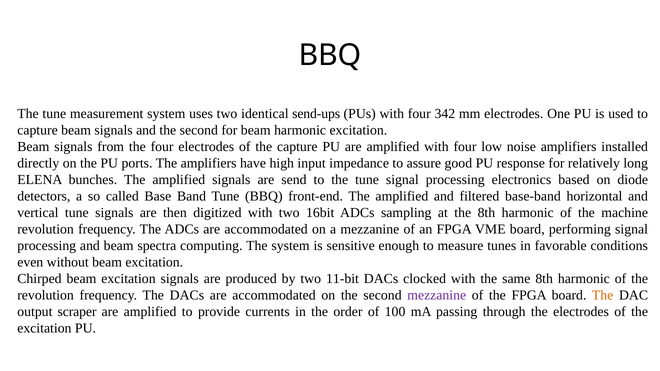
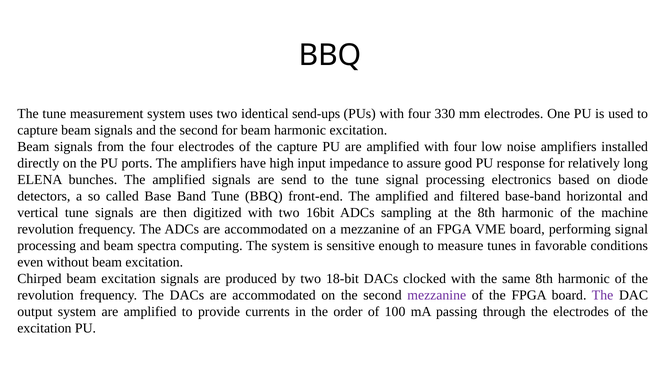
342: 342 -> 330
11-bit: 11-bit -> 18-bit
The at (603, 295) colour: orange -> purple
output scraper: scraper -> system
